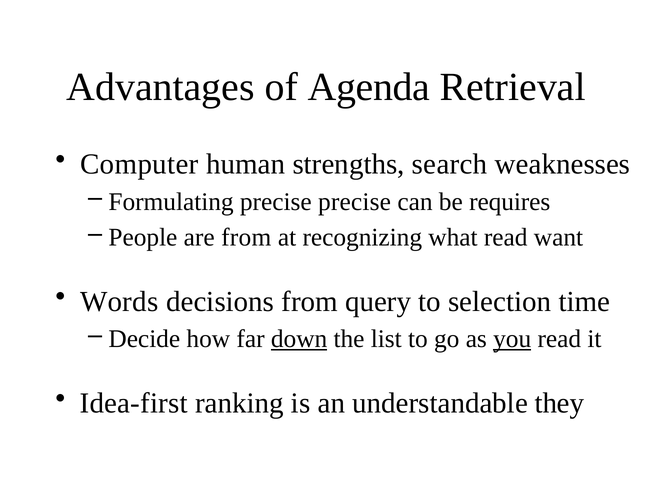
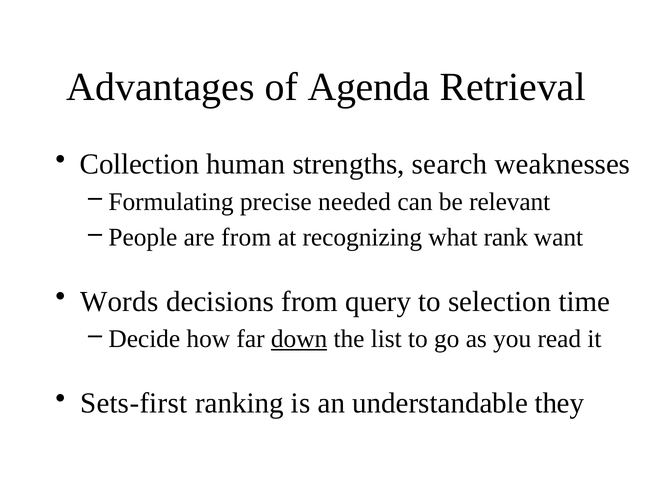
Computer: Computer -> Collection
precise precise: precise -> needed
requires: requires -> relevant
what read: read -> rank
you underline: present -> none
Idea-first: Idea-first -> Sets-first
